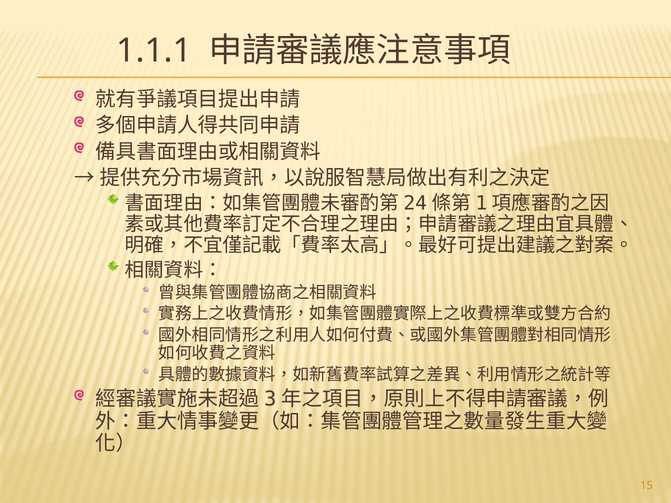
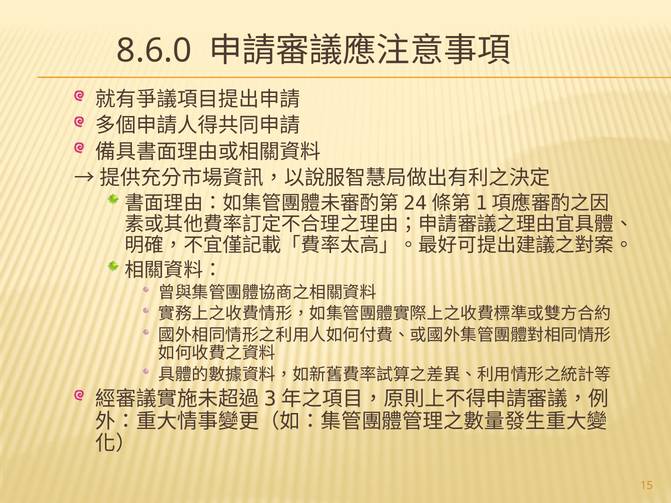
1.1.1: 1.1.1 -> 8.6.0
